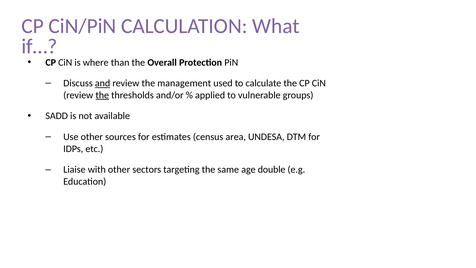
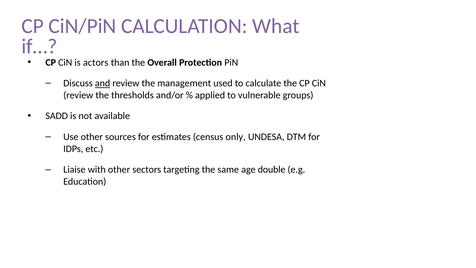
where: where -> actors
the at (102, 95) underline: present -> none
area: area -> only
